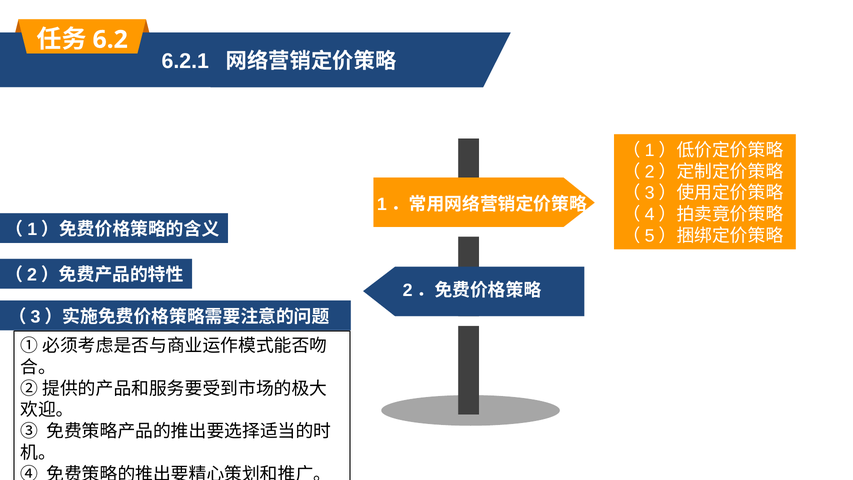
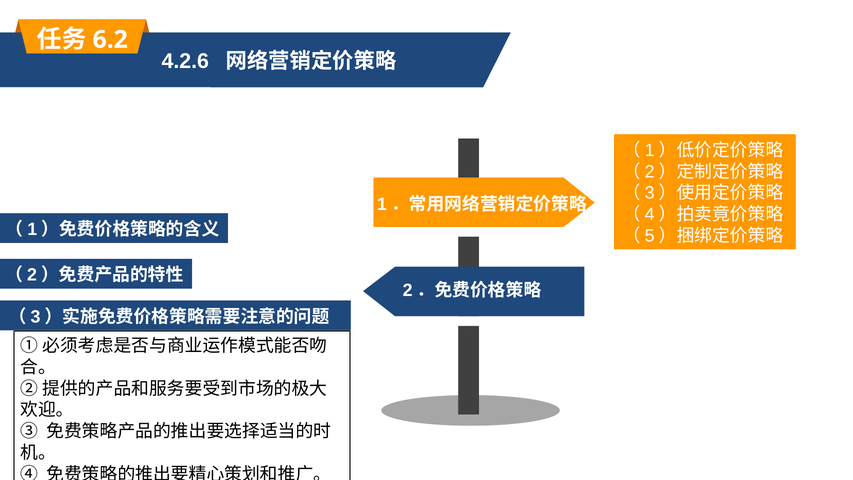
6.2.1: 6.2.1 -> 4.2.6
